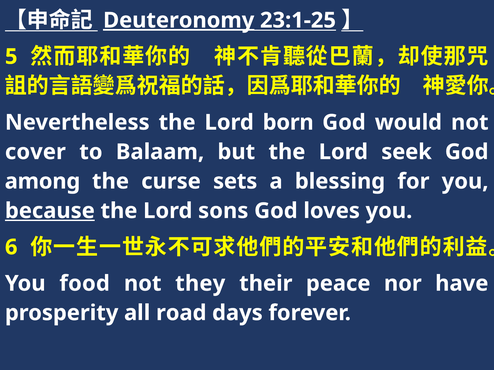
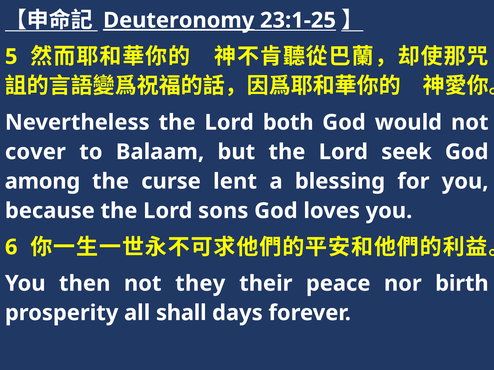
born: born -> both
sets: sets -> lent
because underline: present -> none
food: food -> then
have: have -> birth
road: road -> shall
